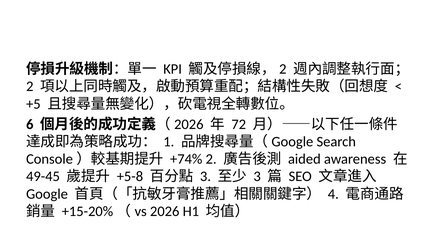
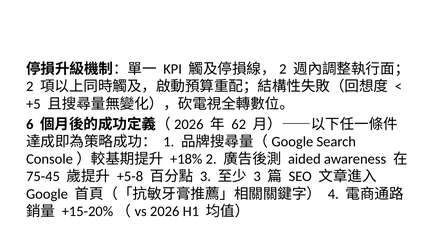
72: 72 -> 62
+74%: +74% -> +18%
49-45: 49-45 -> 75-45
